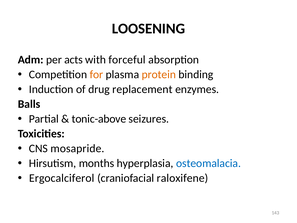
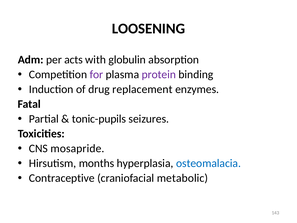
forceful: forceful -> globulin
for colour: orange -> purple
protein colour: orange -> purple
Balls: Balls -> Fatal
tonic-above: tonic-above -> tonic-pupils
Ergocalciferol: Ergocalciferol -> Contraceptive
raloxifene: raloxifene -> metabolic
